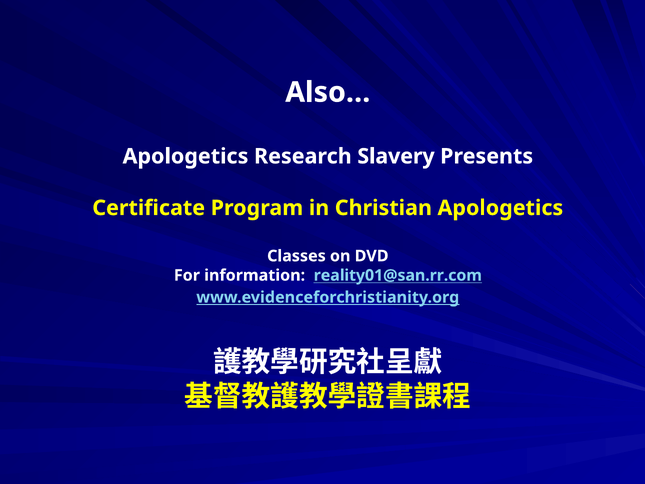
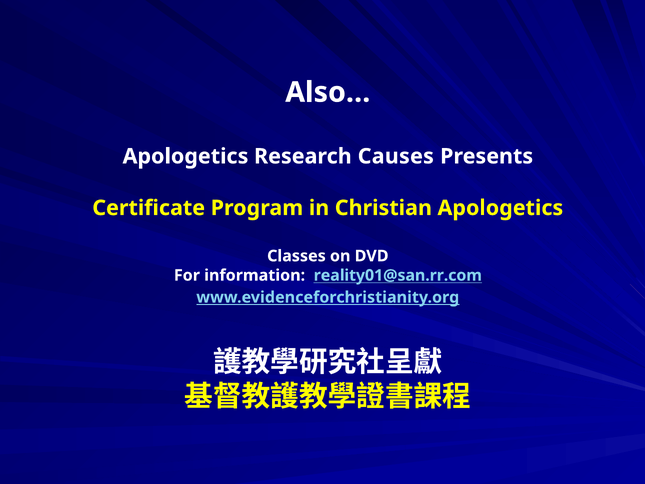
Slavery: Slavery -> Causes
